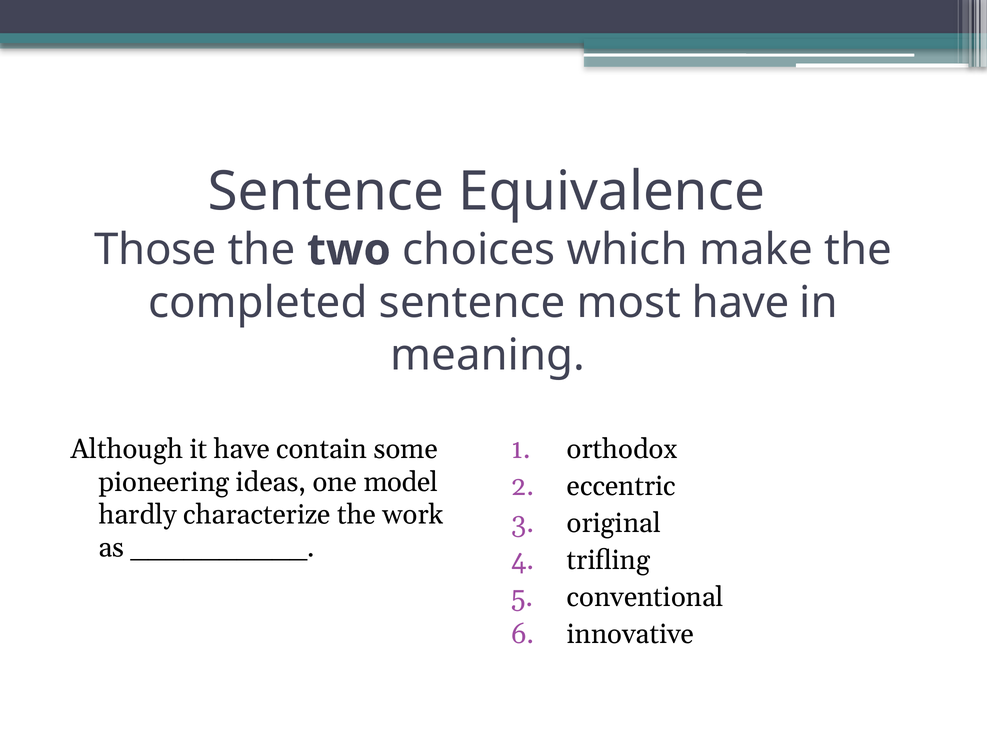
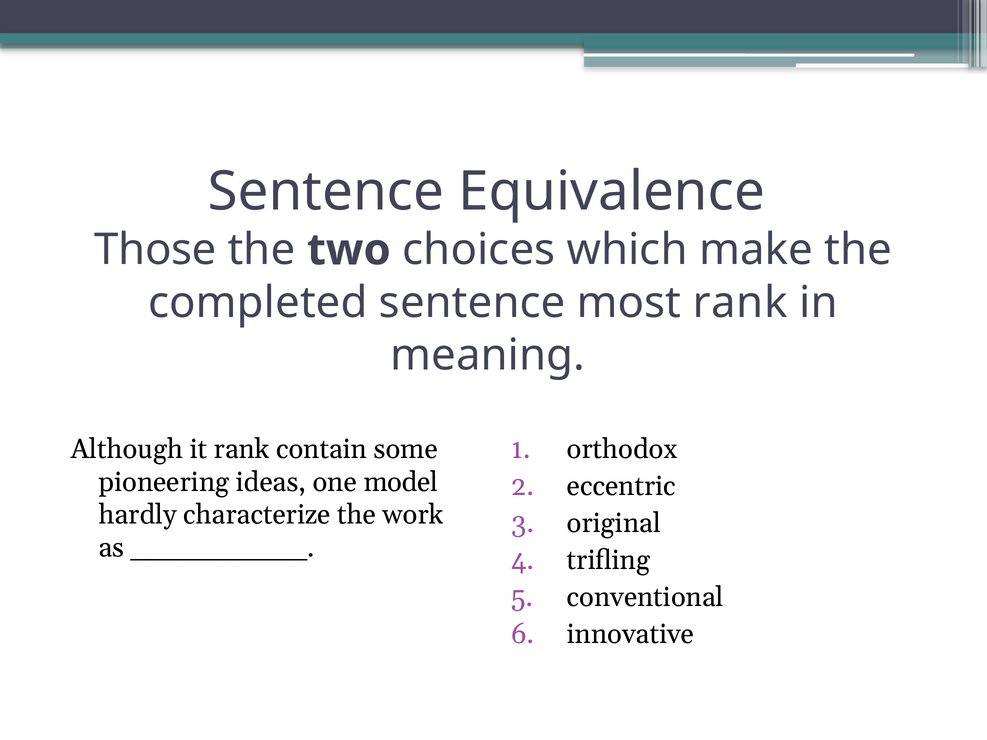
most have: have -> rank
it have: have -> rank
